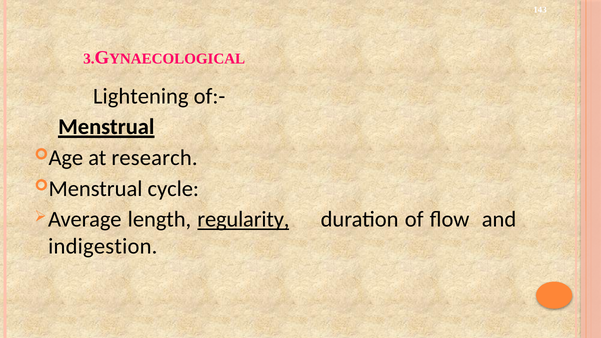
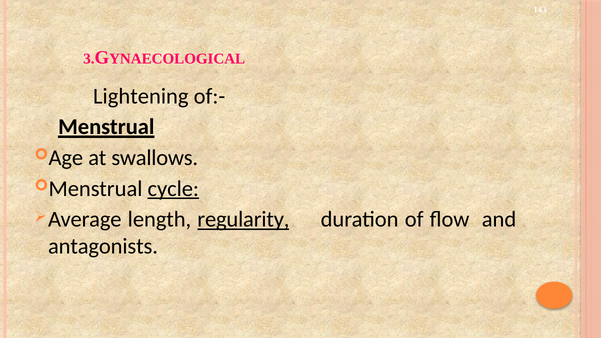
research: research -> swallows
cycle underline: none -> present
indigestion: indigestion -> antagonists
